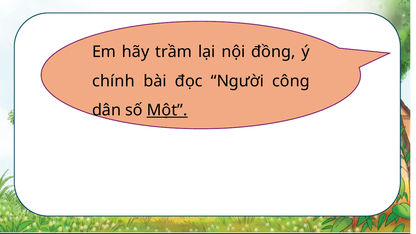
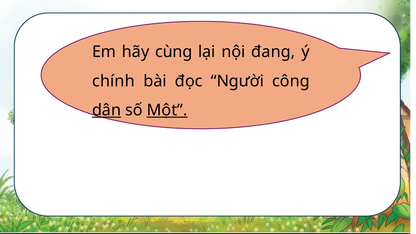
trầm: trầm -> cùng
đồng: đồng -> đang
dân underline: none -> present
